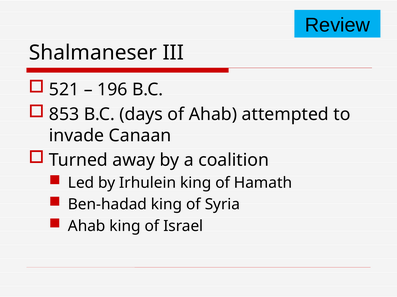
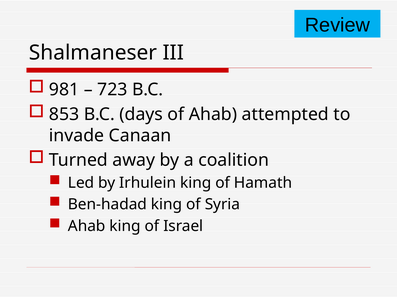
521: 521 -> 981
196: 196 -> 723
